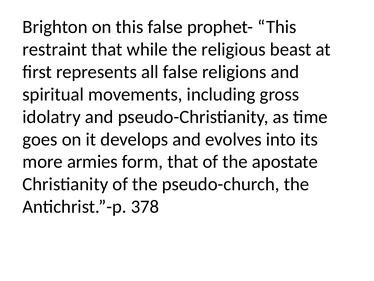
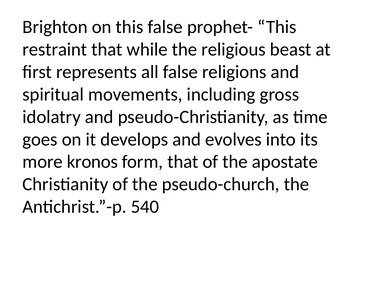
armies: armies -> kronos
378: 378 -> 540
